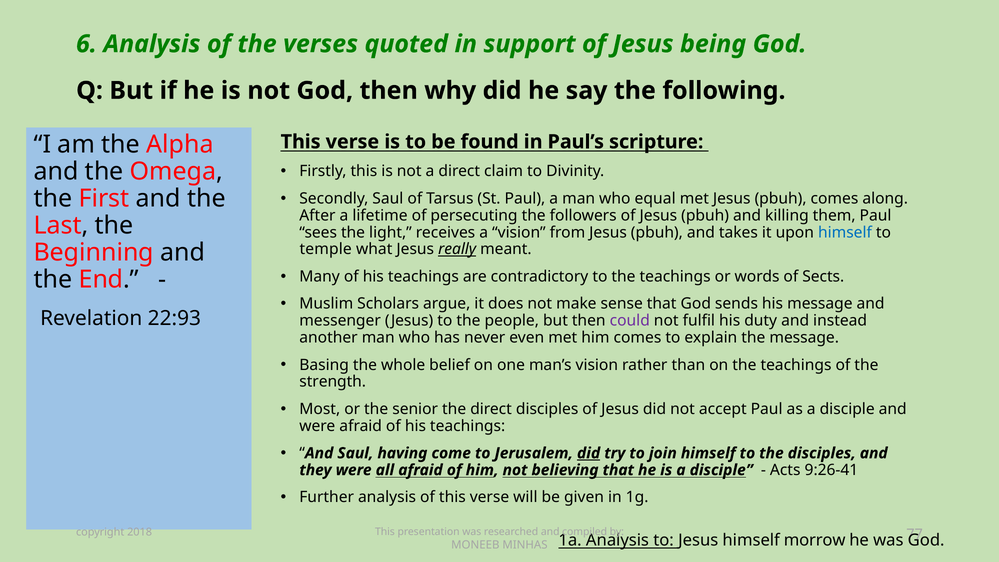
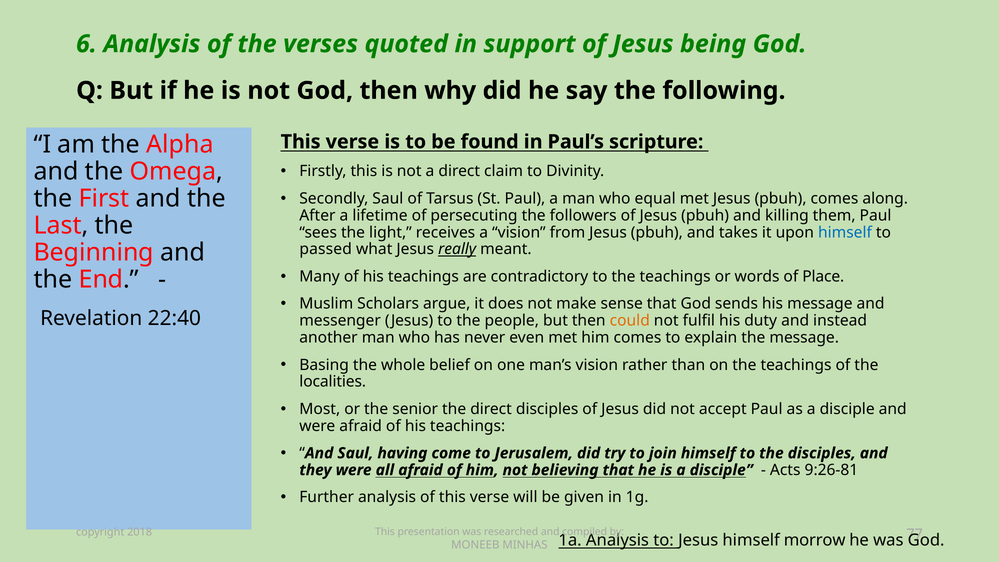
temple: temple -> passed
Sects: Sects -> Place
22:93: 22:93 -> 22:40
could colour: purple -> orange
strength: strength -> localities
did at (589, 453) underline: present -> none
9:26-41: 9:26-41 -> 9:26-81
